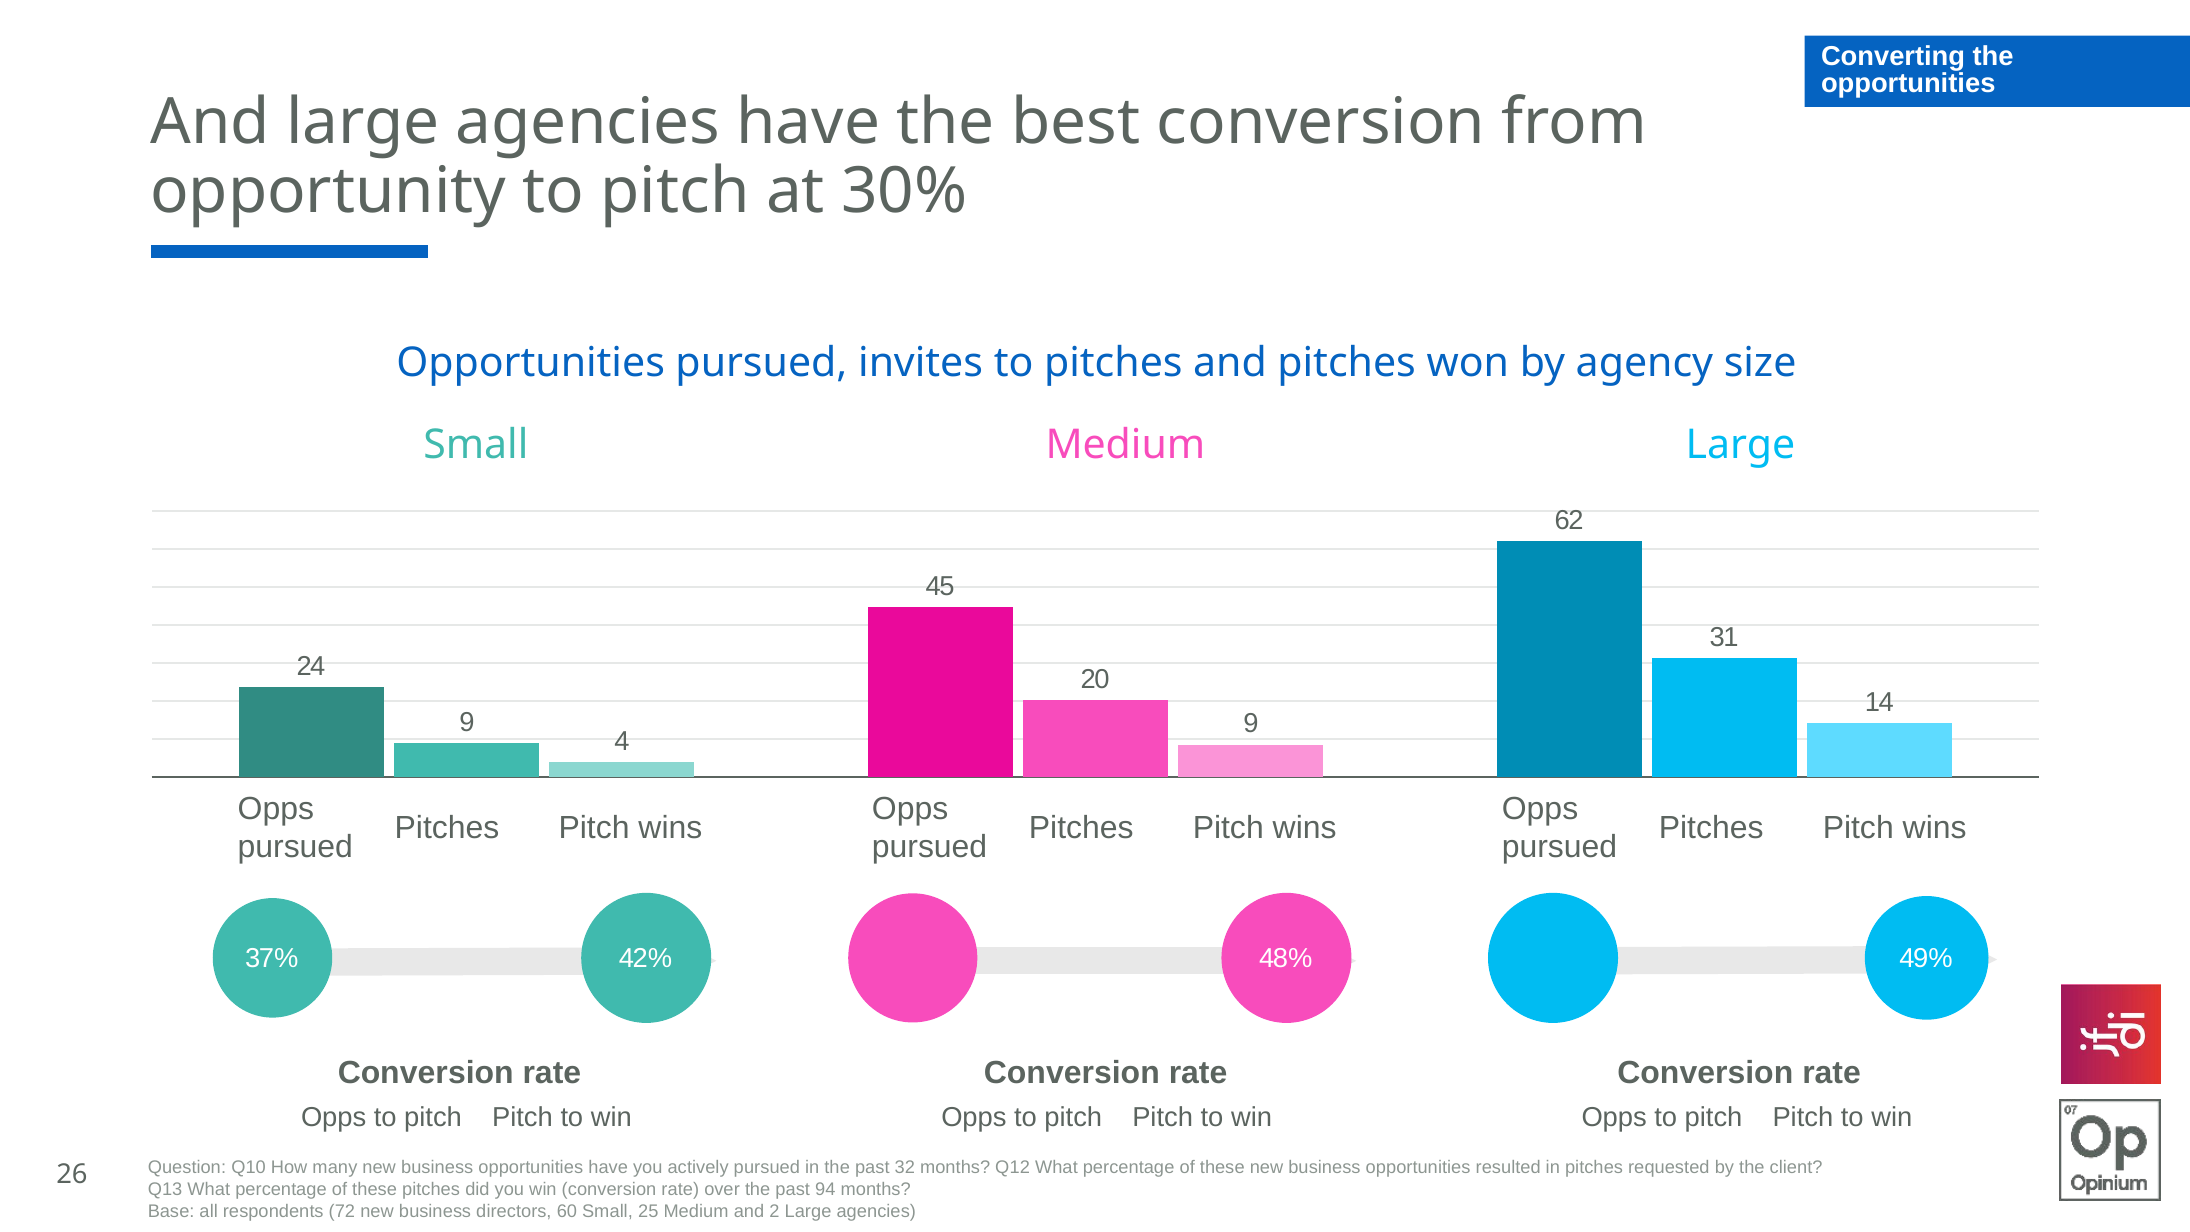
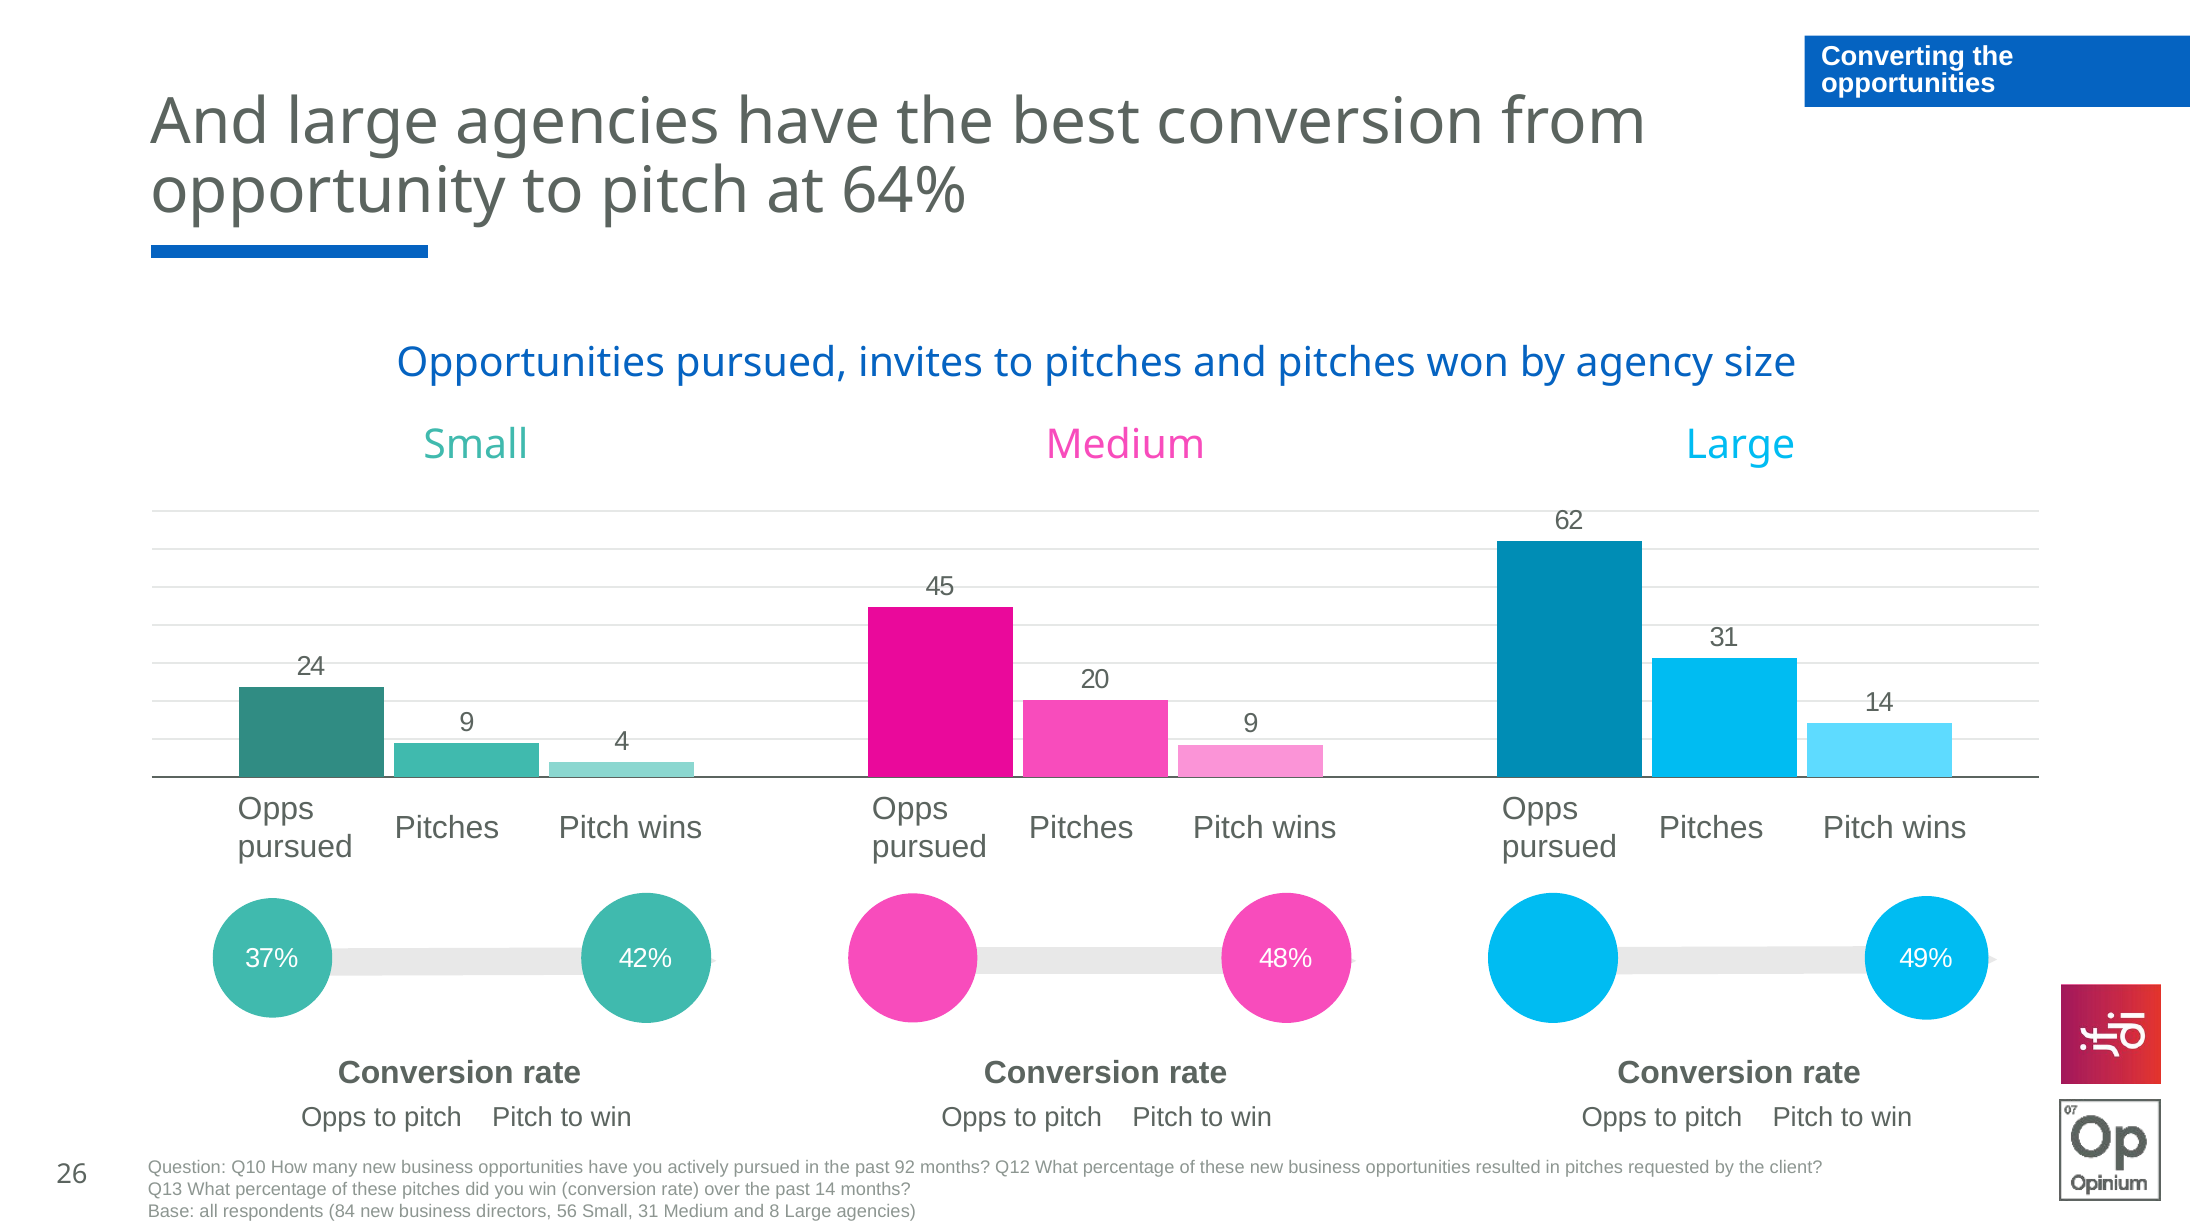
30%: 30% -> 64%
32: 32 -> 92
past 94: 94 -> 14
72: 72 -> 84
60: 60 -> 56
Small 25: 25 -> 31
2: 2 -> 8
